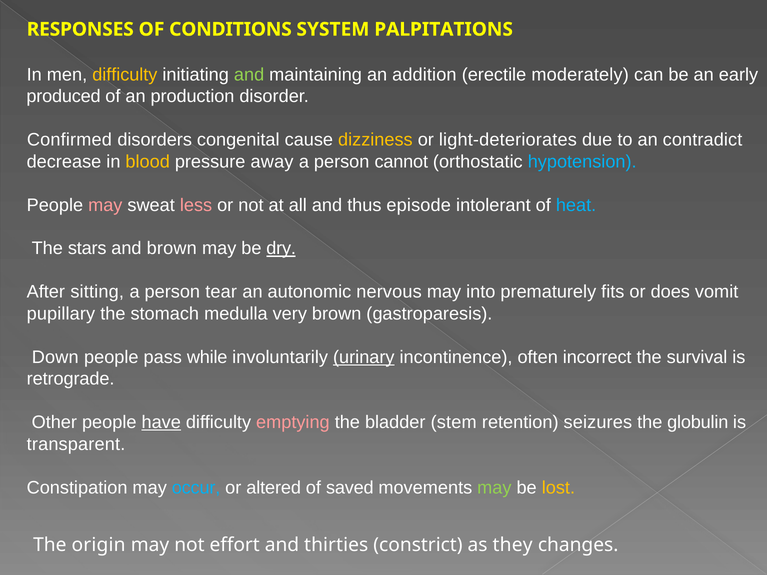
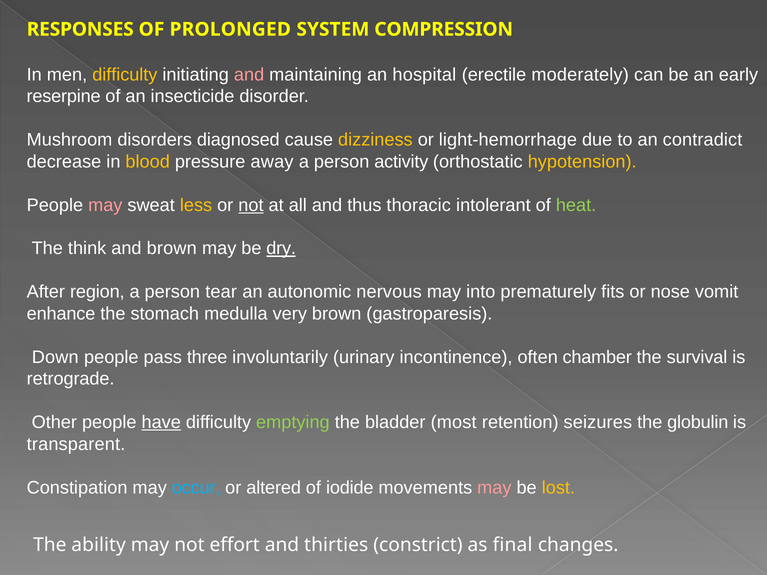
CONDITIONS: CONDITIONS -> PROLONGED
PALPITATIONS: PALPITATIONS -> COMPRESSION
and at (249, 75) colour: light green -> pink
addition: addition -> hospital
produced: produced -> reserpine
production: production -> insecticide
Confirmed: Confirmed -> Mushroom
congenital: congenital -> diagnosed
light-deteriorates: light-deteriorates -> light-hemorrhage
cannot: cannot -> activity
hypotension colour: light blue -> yellow
less colour: pink -> yellow
not at (251, 205) underline: none -> present
episode: episode -> thoracic
heat colour: light blue -> light green
stars: stars -> think
sitting: sitting -> region
does: does -> nose
pupillary: pupillary -> enhance
while: while -> three
urinary underline: present -> none
incorrect: incorrect -> chamber
emptying colour: pink -> light green
stem: stem -> most
saved: saved -> iodide
may at (494, 488) colour: light green -> pink
origin: origin -> ability
they: they -> final
